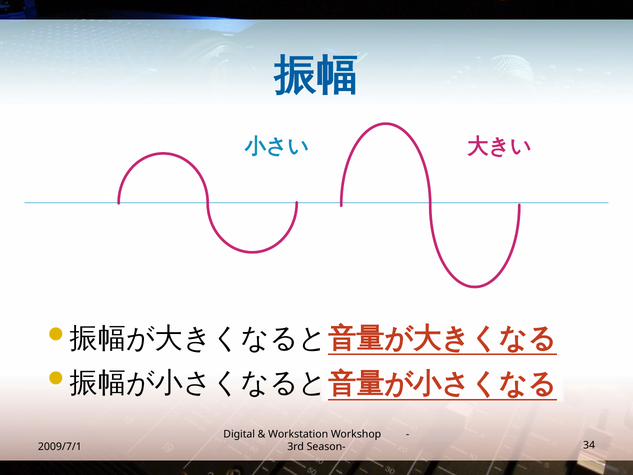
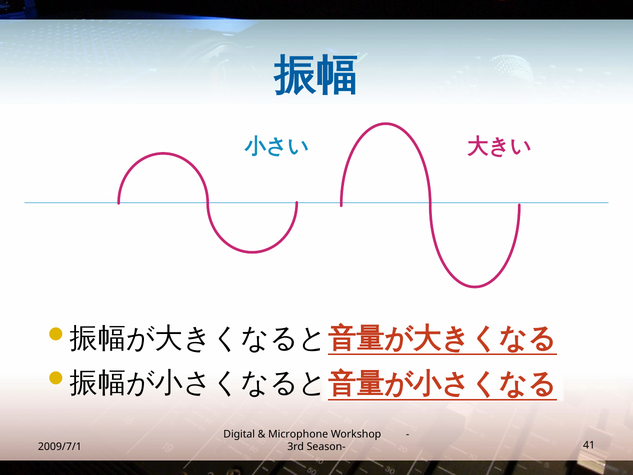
Workstation: Workstation -> Microphone
34: 34 -> 41
